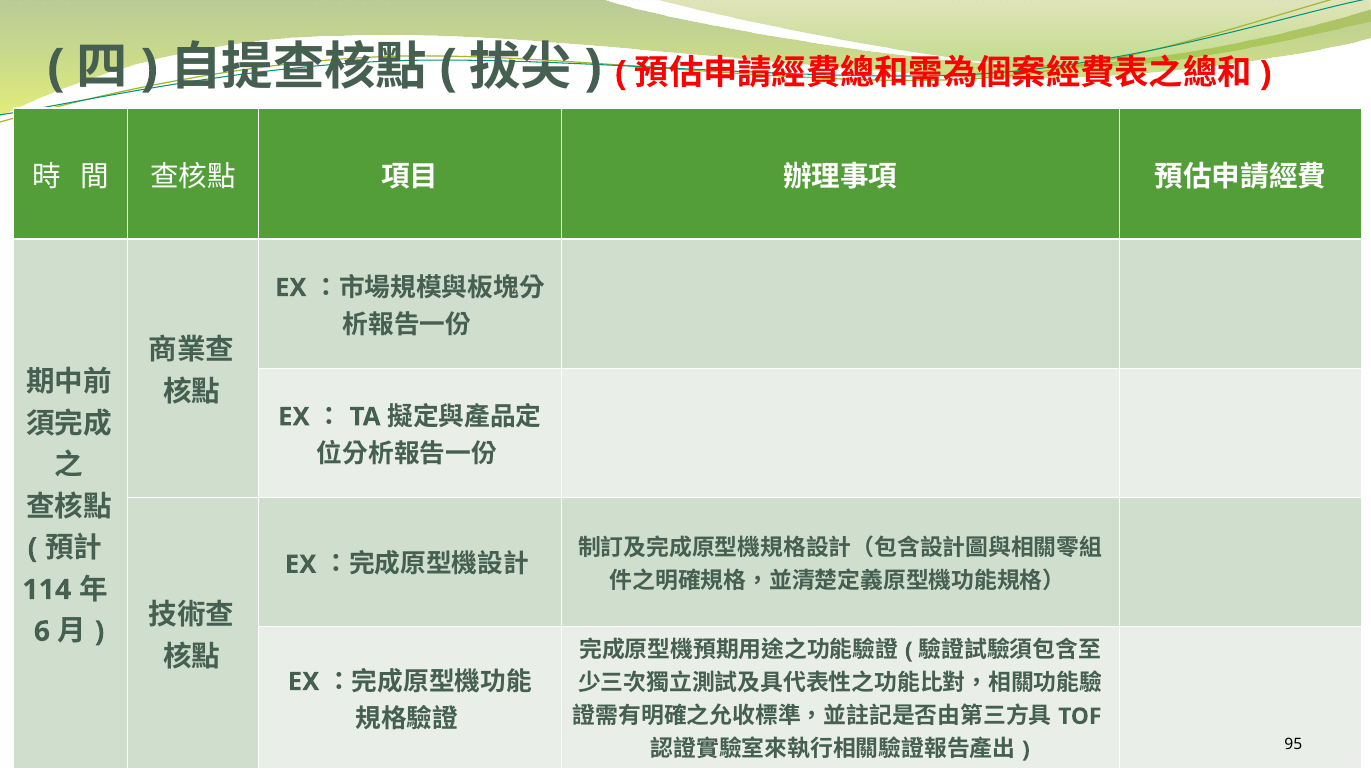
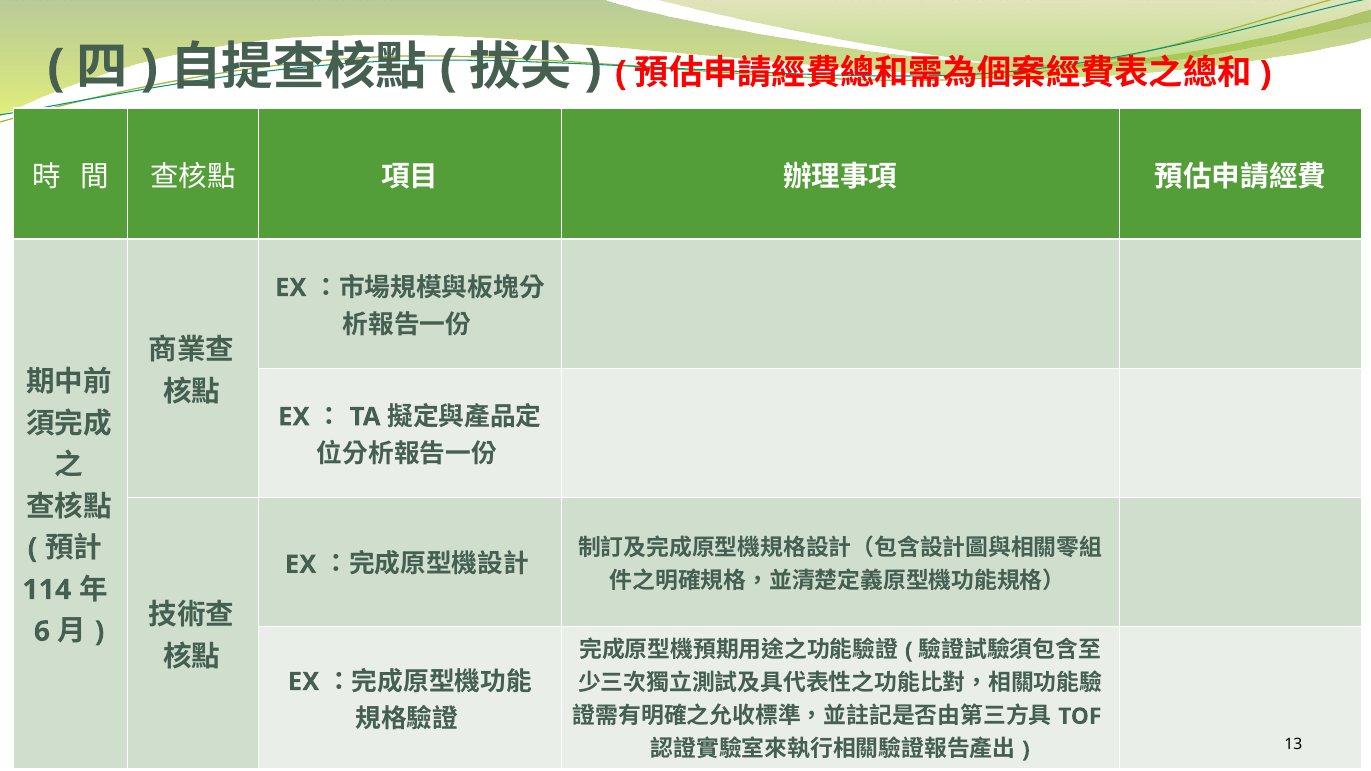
95: 95 -> 13
